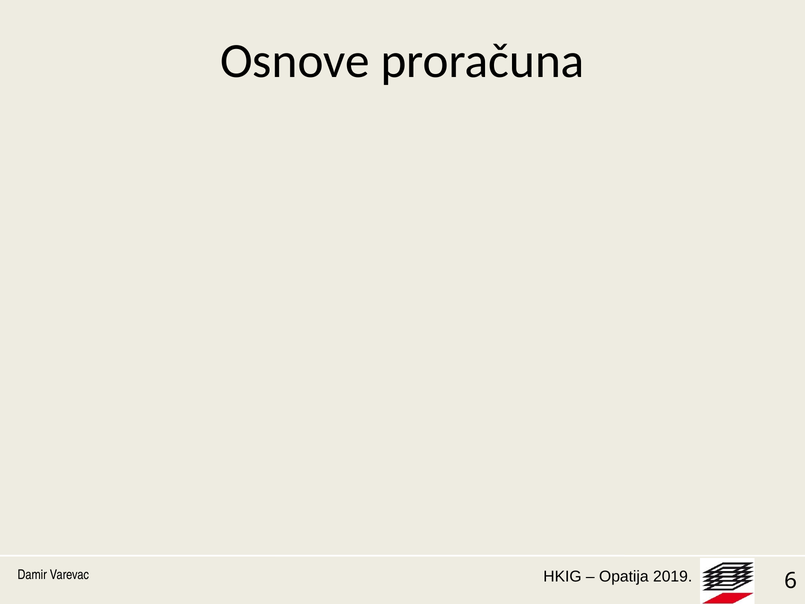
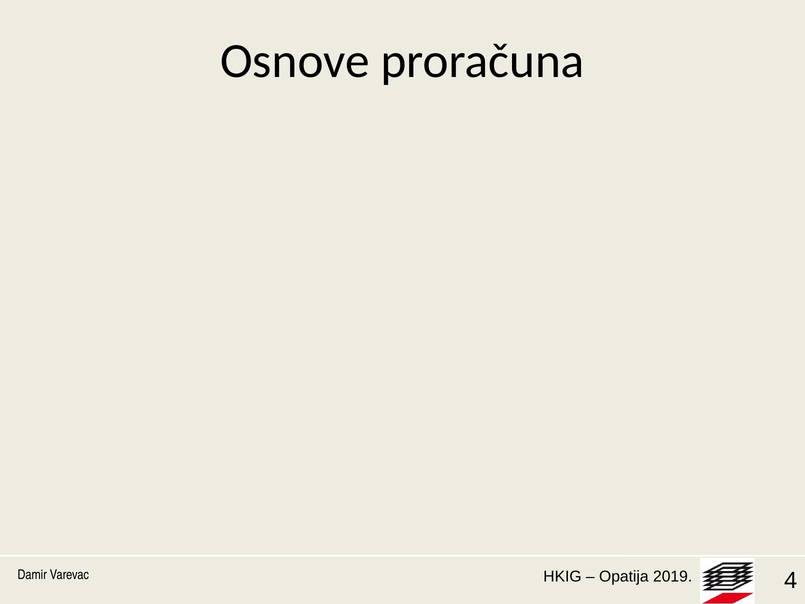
6: 6 -> 4
